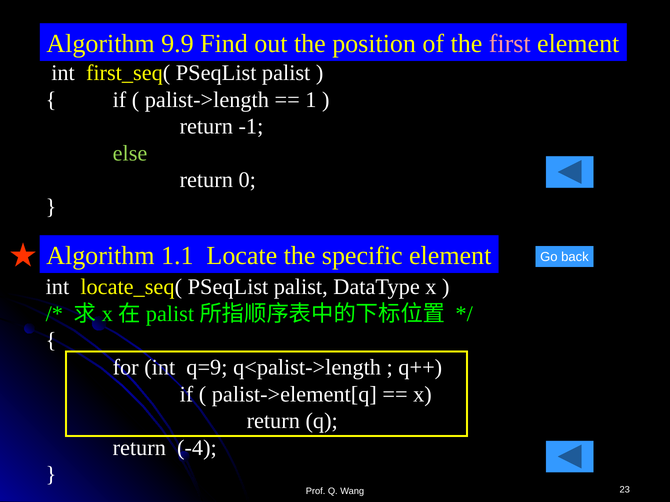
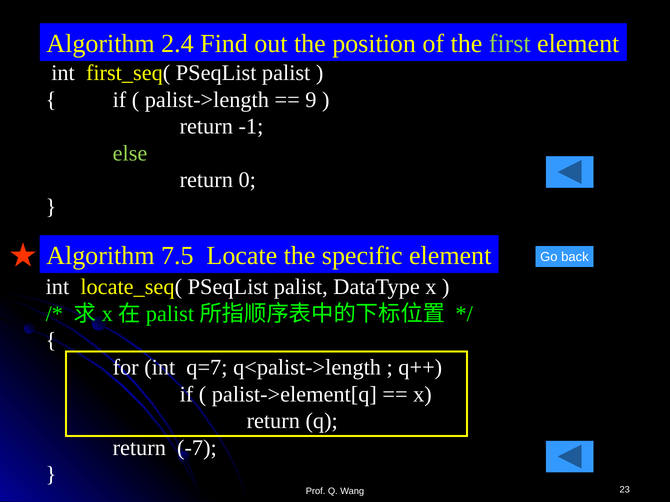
9.9: 9.9 -> 2.4
first colour: pink -> light green
1: 1 -> 9
1.1: 1.1 -> 7.5
q=9: q=9 -> q=7
-4: -4 -> -7
